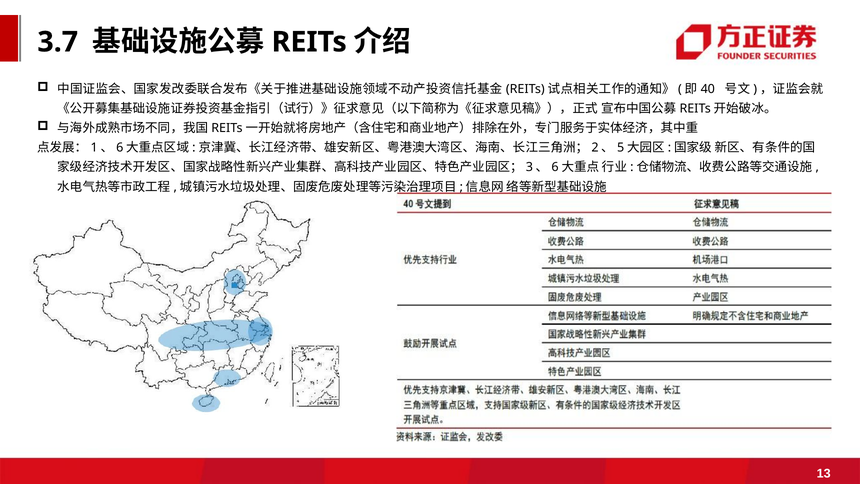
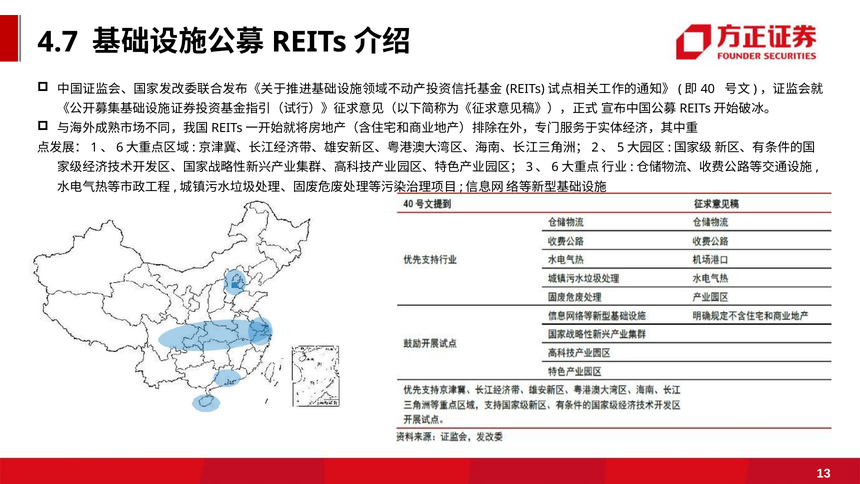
3.7: 3.7 -> 4.7
